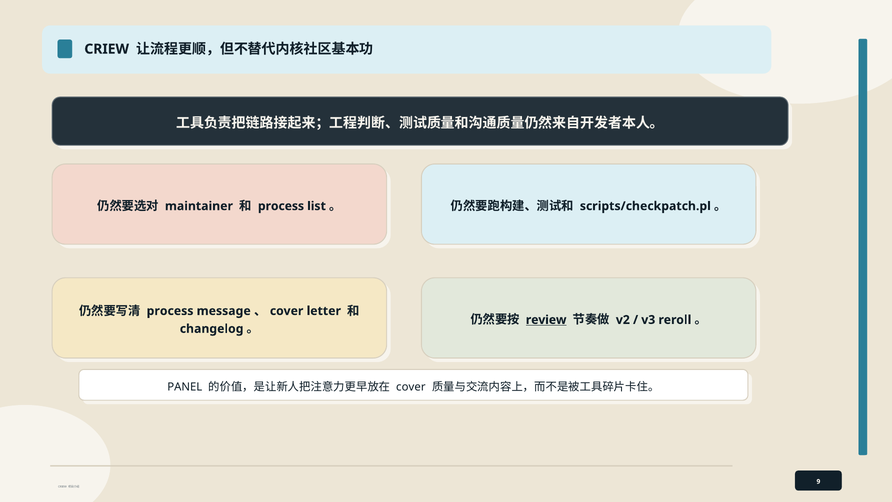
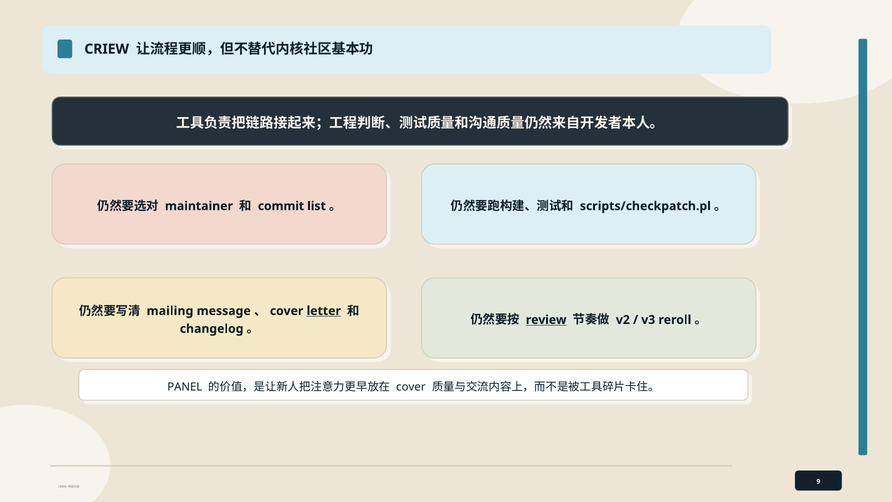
process at (281, 206): process -> commit
process at (170, 311): process -> mailing
letter underline: none -> present
